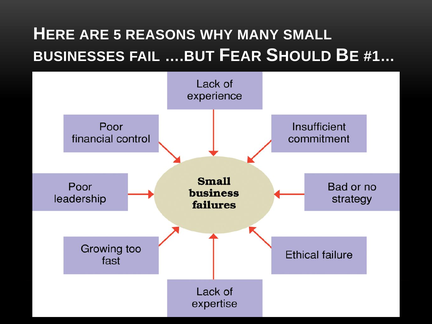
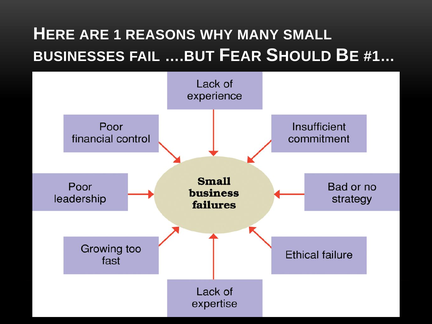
5: 5 -> 1
